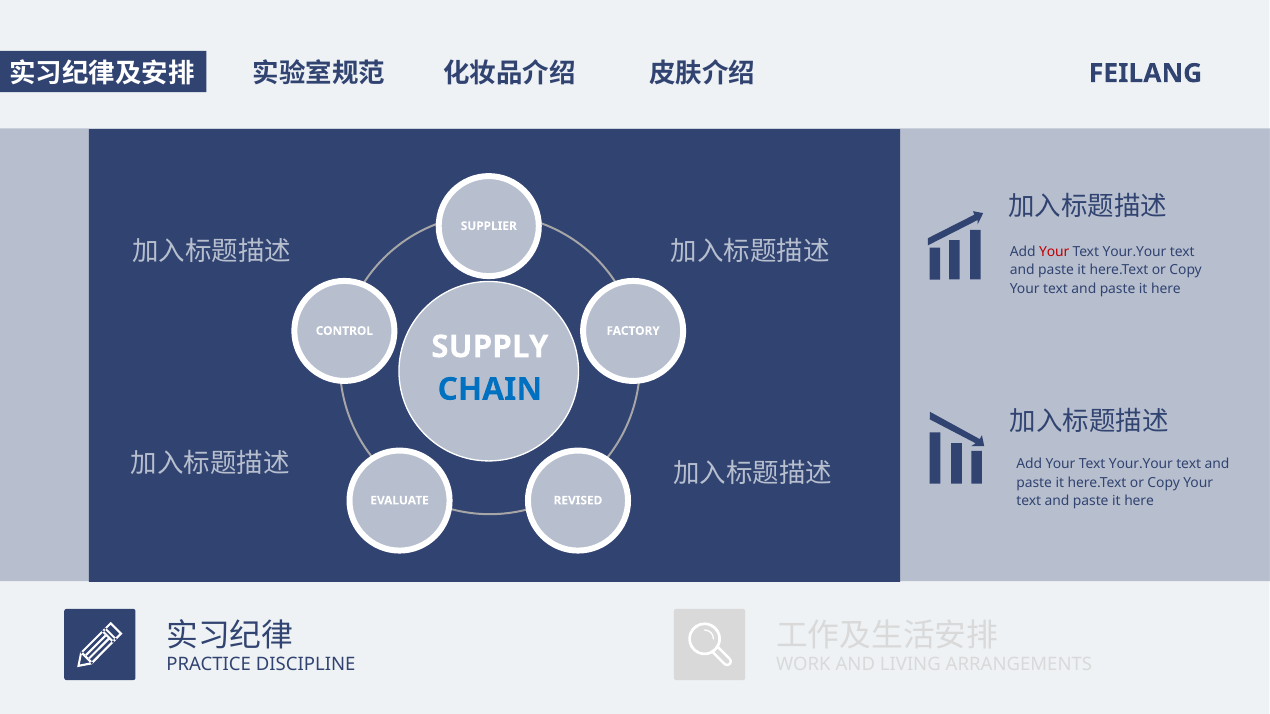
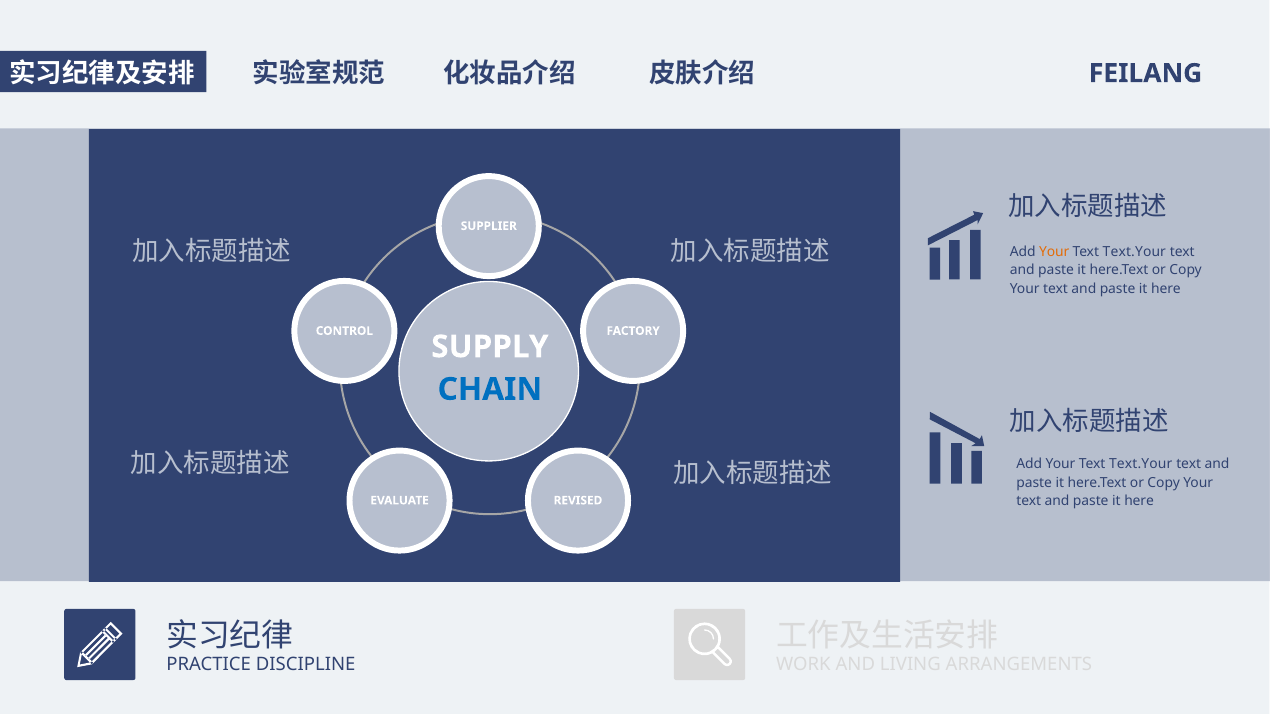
Your at (1054, 252) colour: red -> orange
Your.Your at (1134, 252): Your.Your -> Text.Your
Your.Your at (1141, 464): Your.Your -> Text.Your
